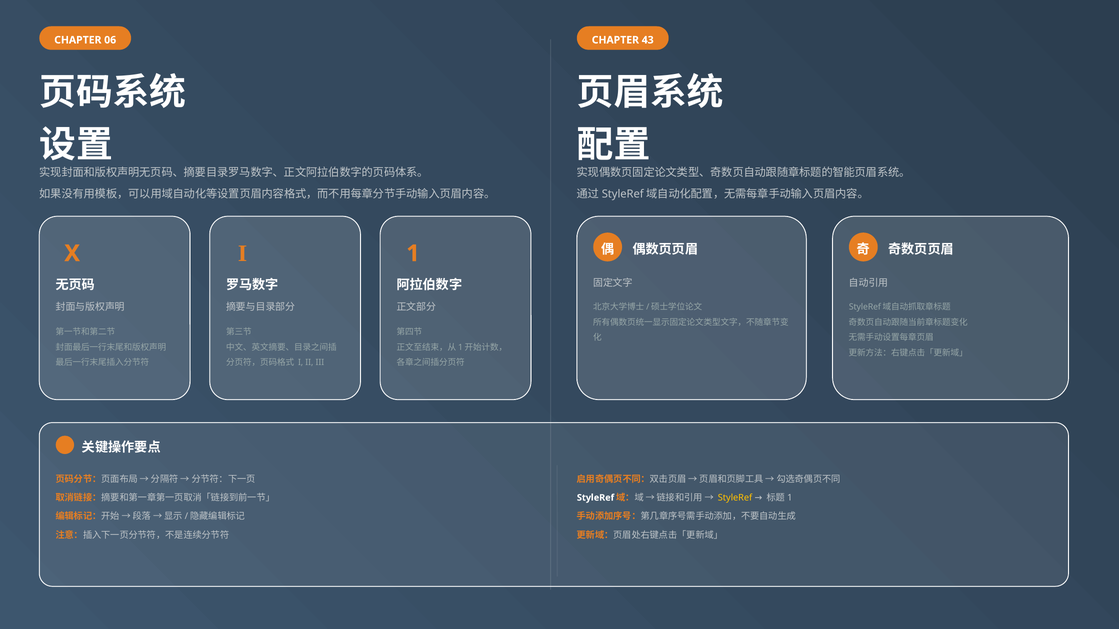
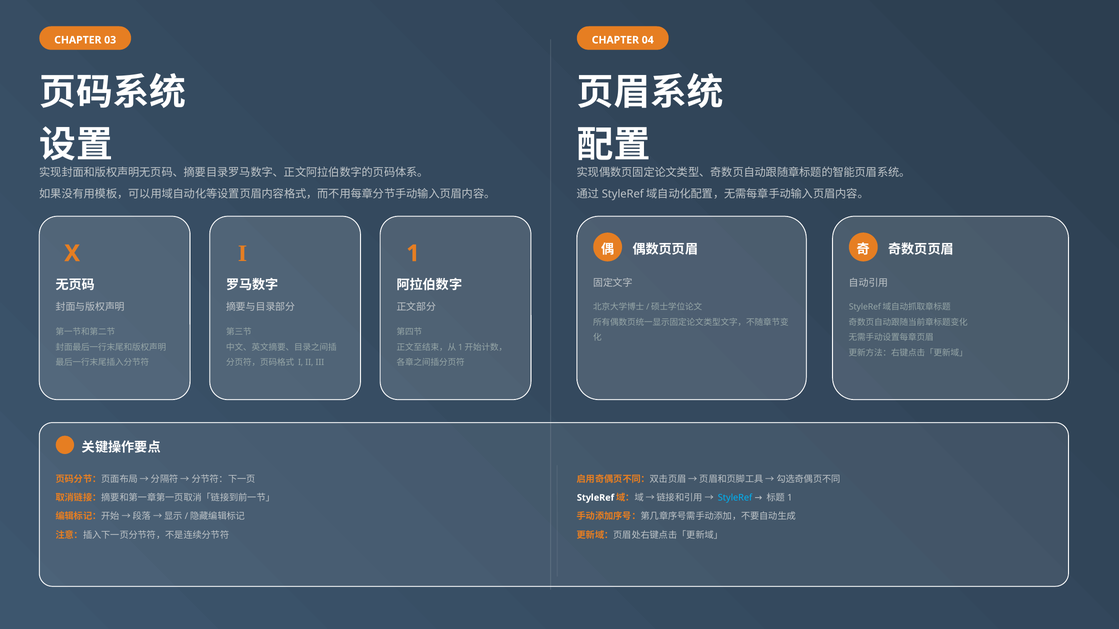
06: 06 -> 03
43: 43 -> 04
StyleRef at (735, 498) colour: yellow -> light blue
